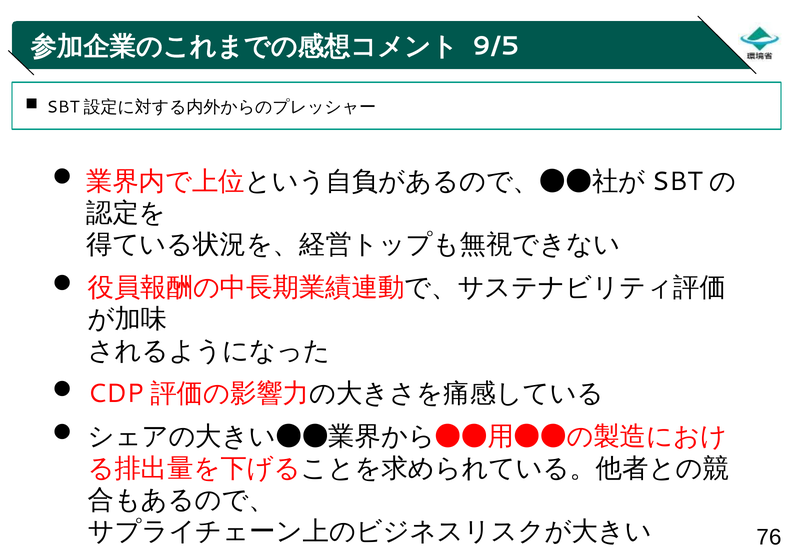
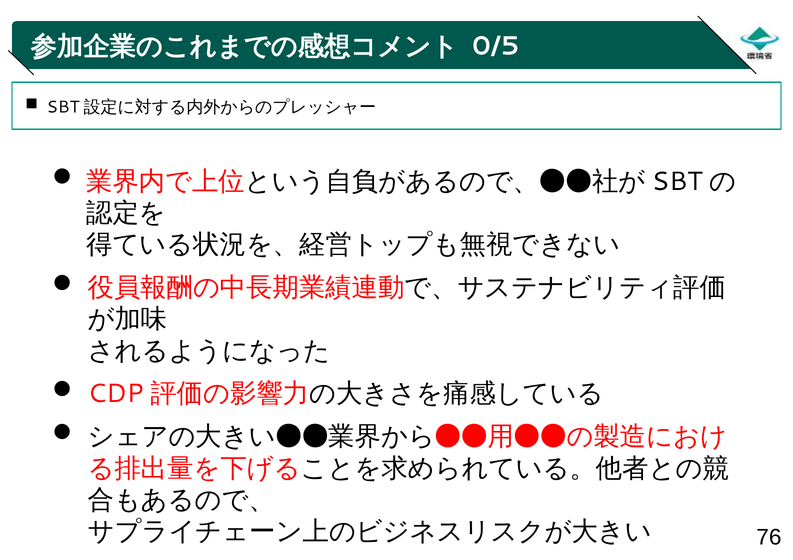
9/5: 9/5 -> 0/5
